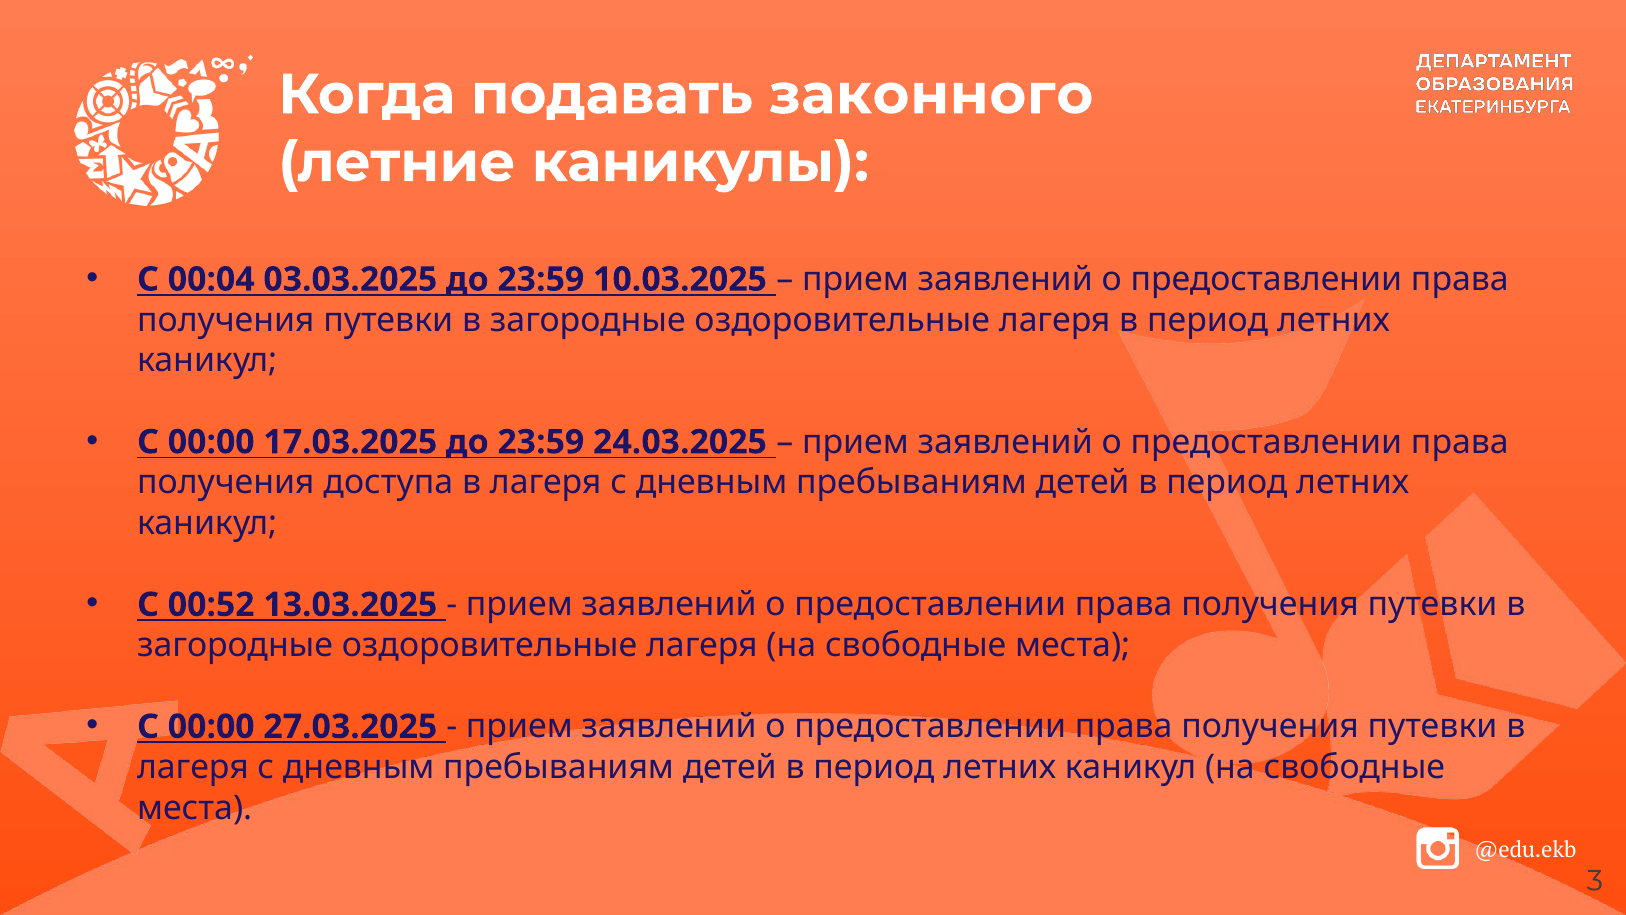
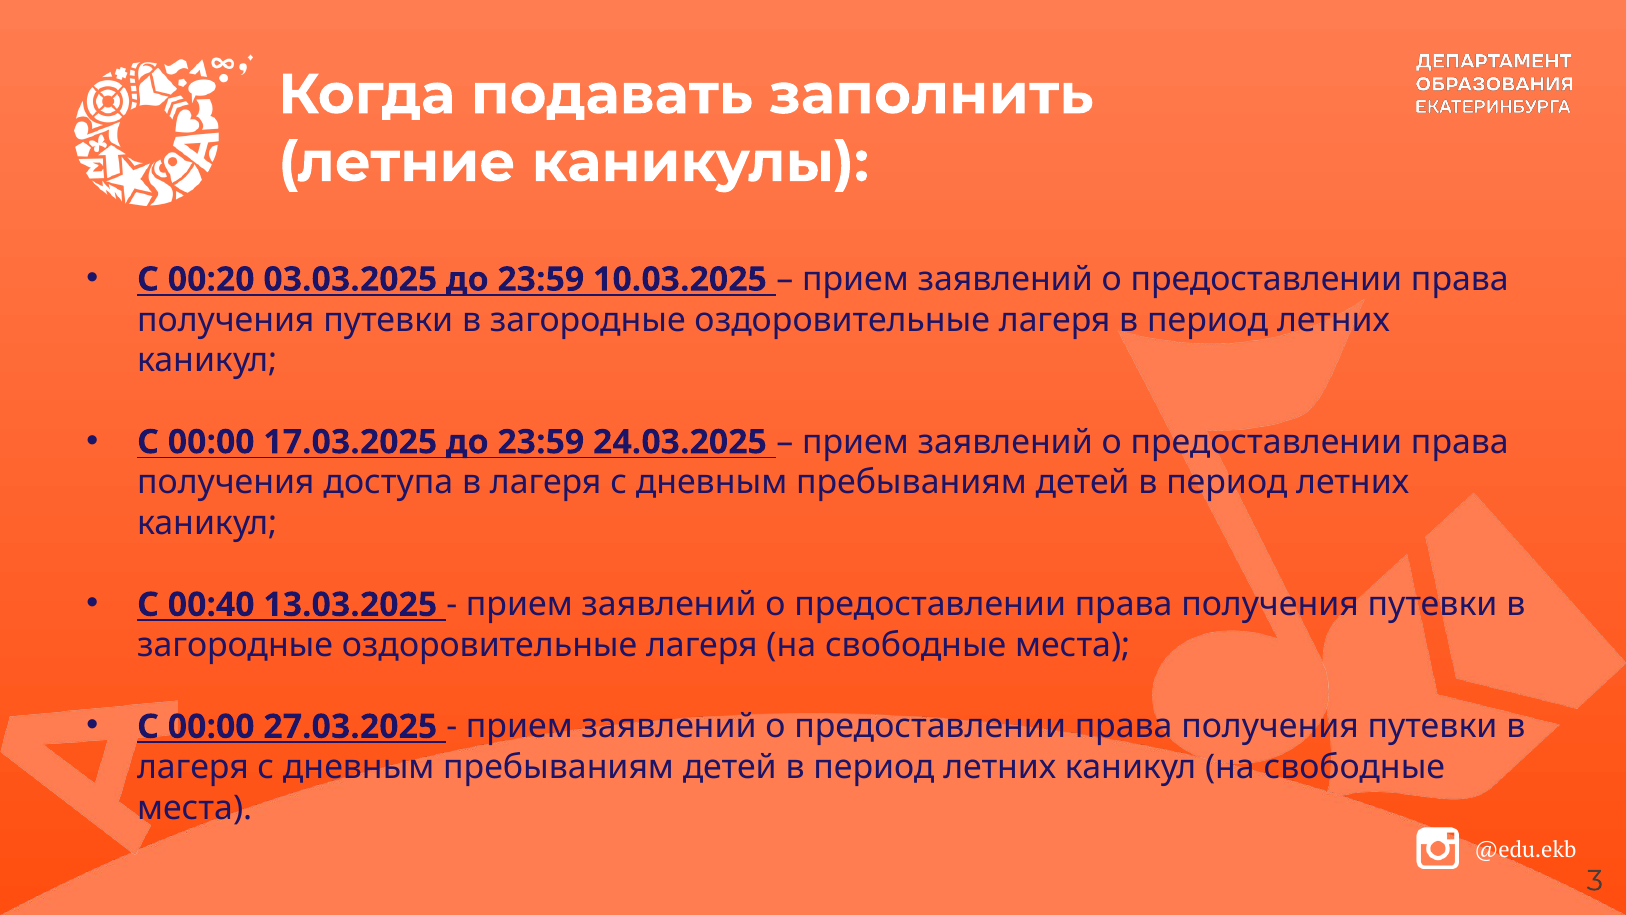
законного: законного -> заполнить
00:04: 00:04 -> 00:20
00:52: 00:52 -> 00:40
